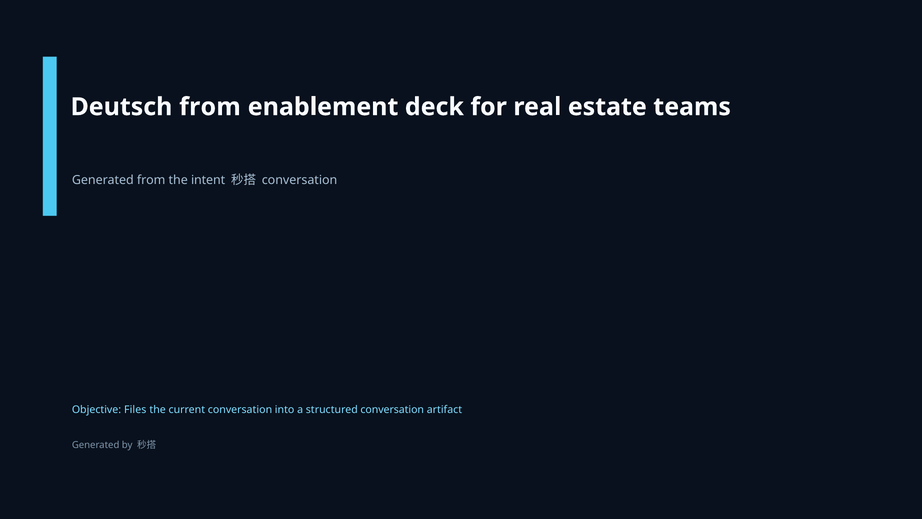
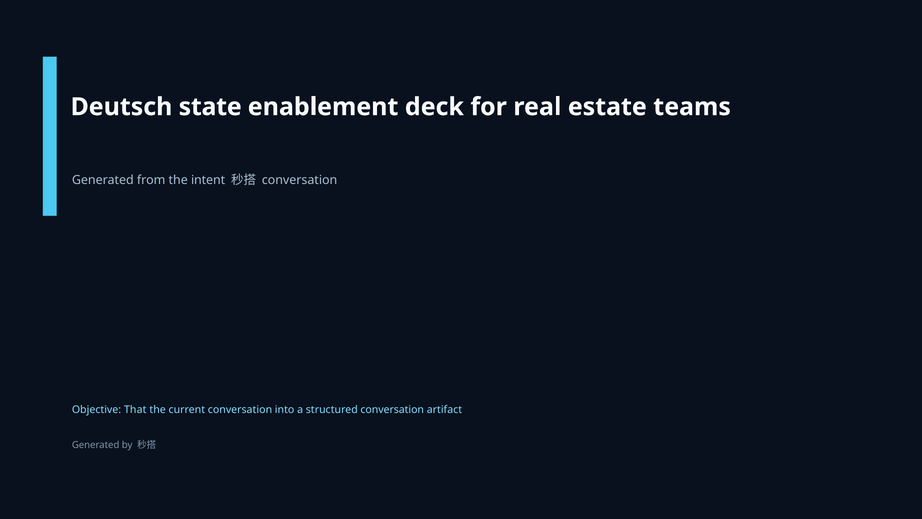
Deutsch from: from -> state
Files: Files -> That
